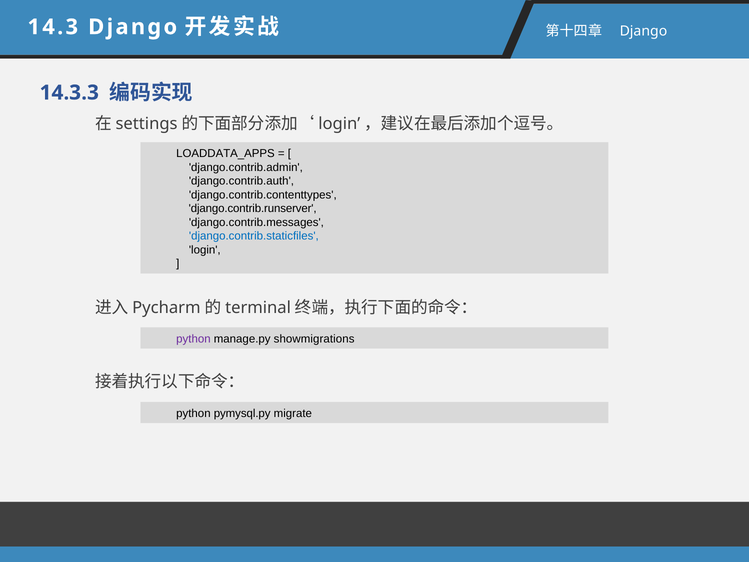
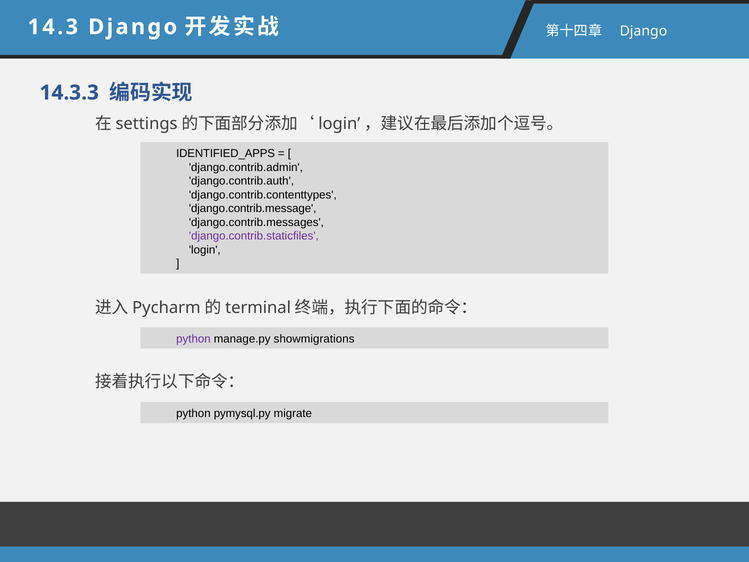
LOADDATA_APPS: LOADDATA_APPS -> IDENTIFIED_APPS
django.contrib.runserver: django.contrib.runserver -> django.contrib.message
django.contrib.staticfiles colour: blue -> purple
